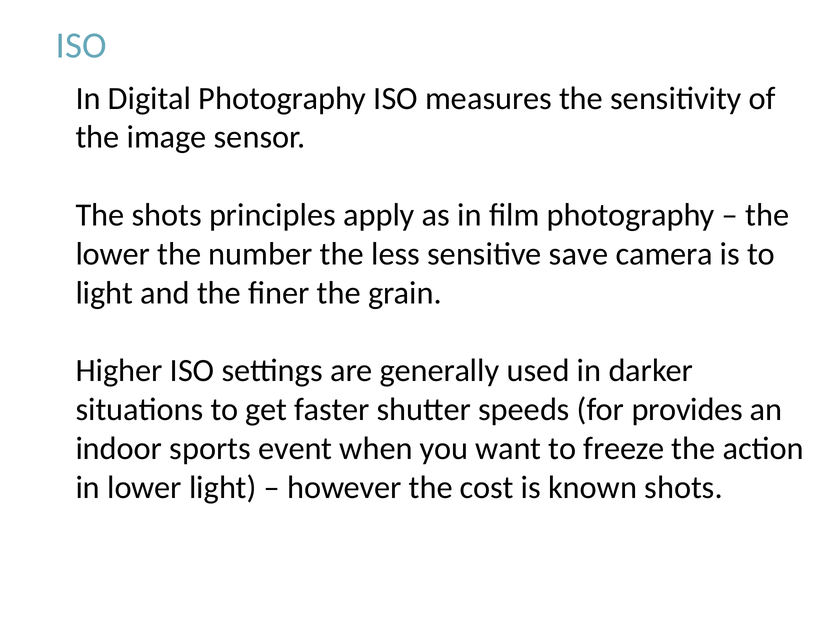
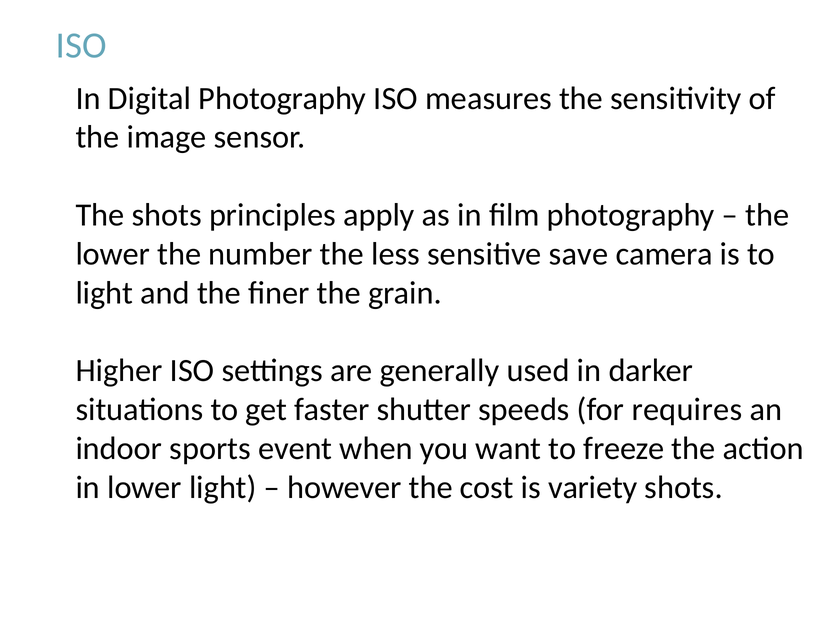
provides: provides -> requires
known: known -> variety
